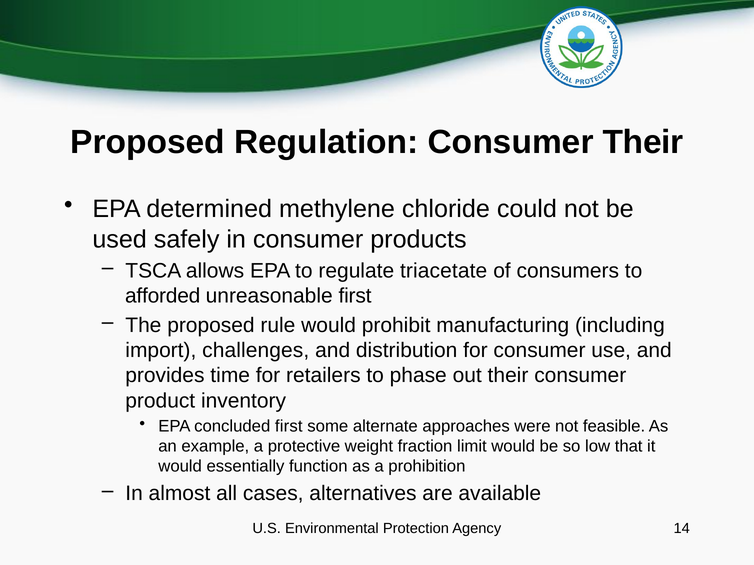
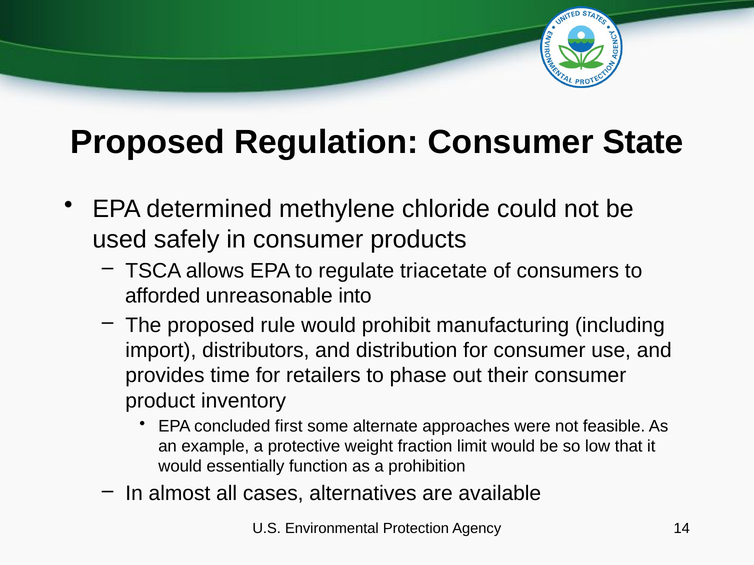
Consumer Their: Their -> State
unreasonable first: first -> into
challenges: challenges -> distributors
